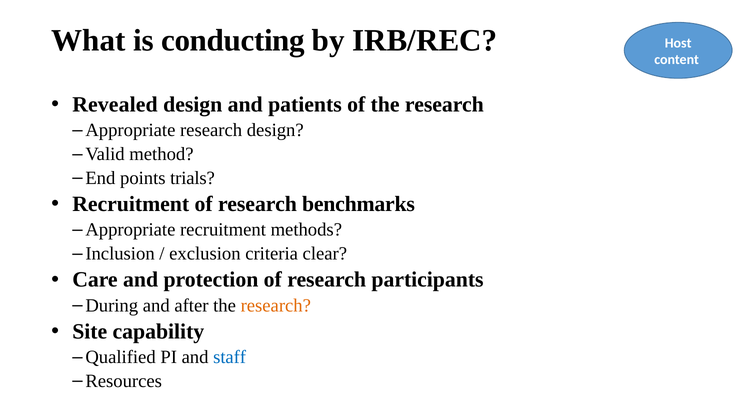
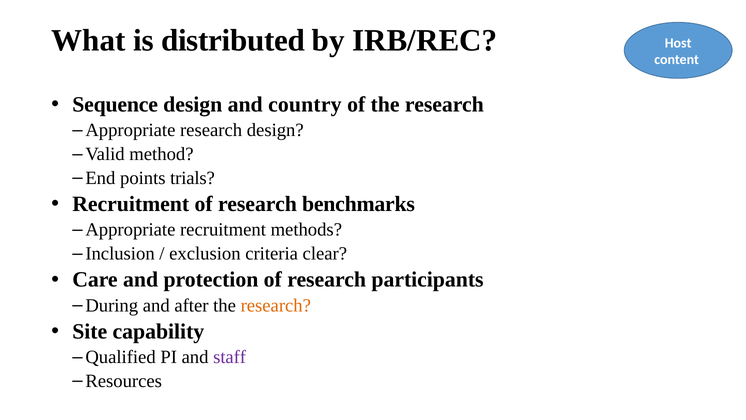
conducting: conducting -> distributed
Revealed: Revealed -> Sequence
patients: patients -> country
staff colour: blue -> purple
